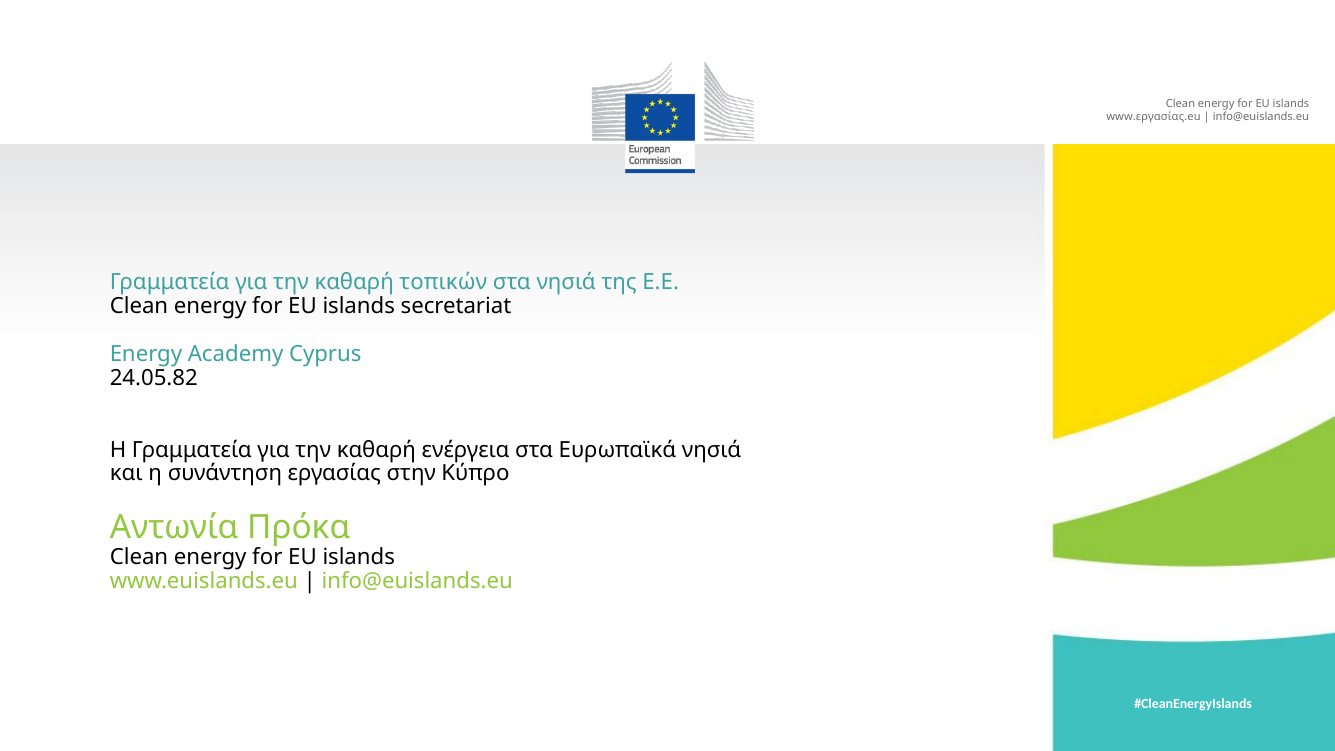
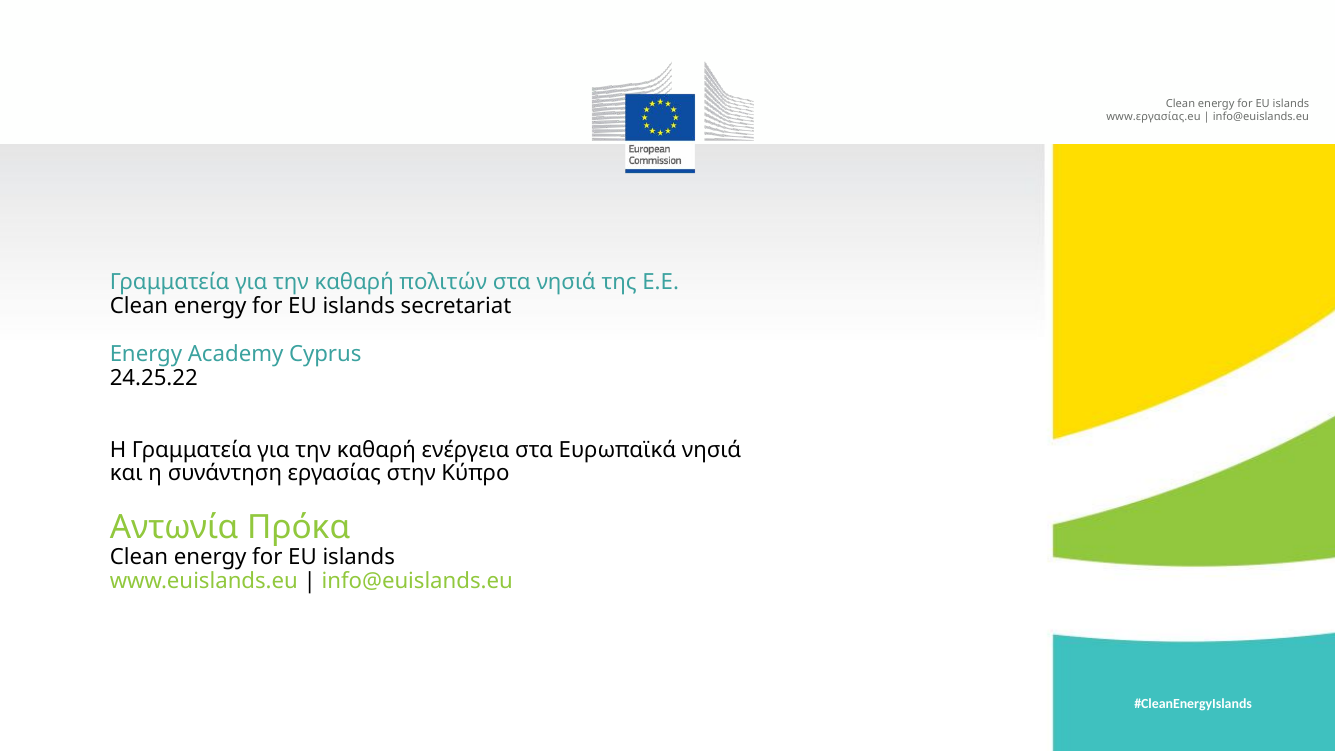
τοπικών: τοπικών -> πολιτών
24.05.82: 24.05.82 -> 24.25.22
